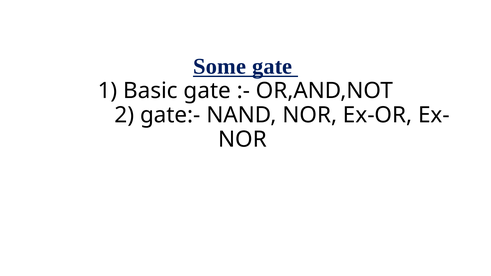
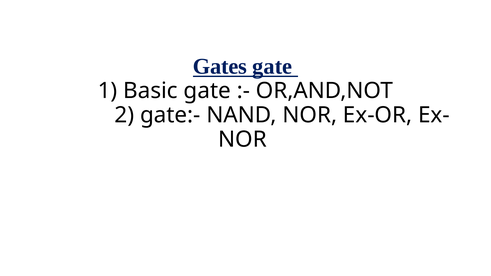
Some: Some -> Gates
